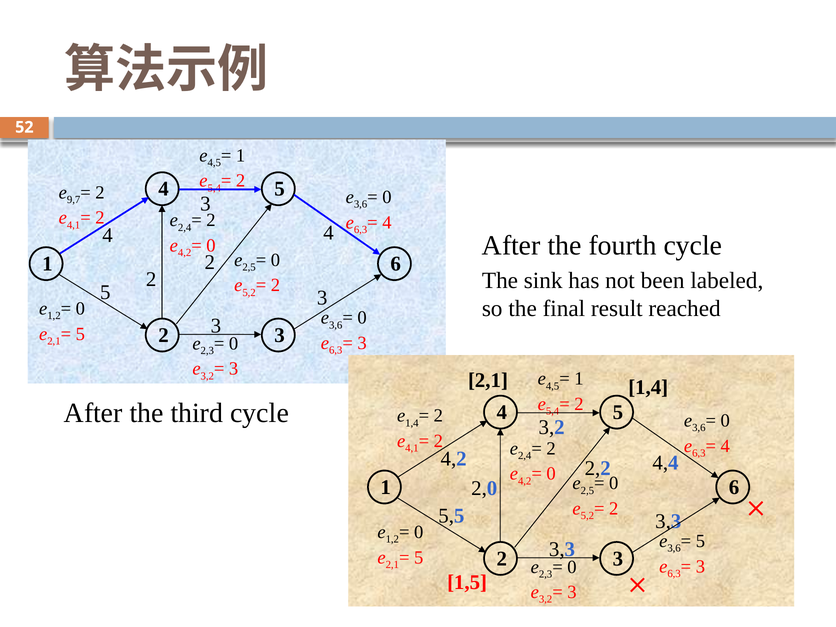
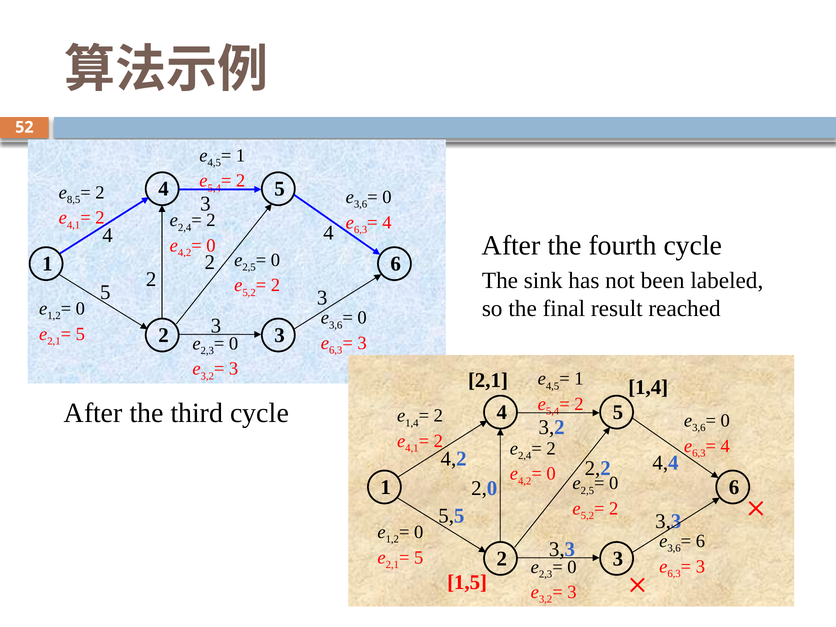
9,7: 9,7 -> 8,5
5 at (700, 541): 5 -> 6
